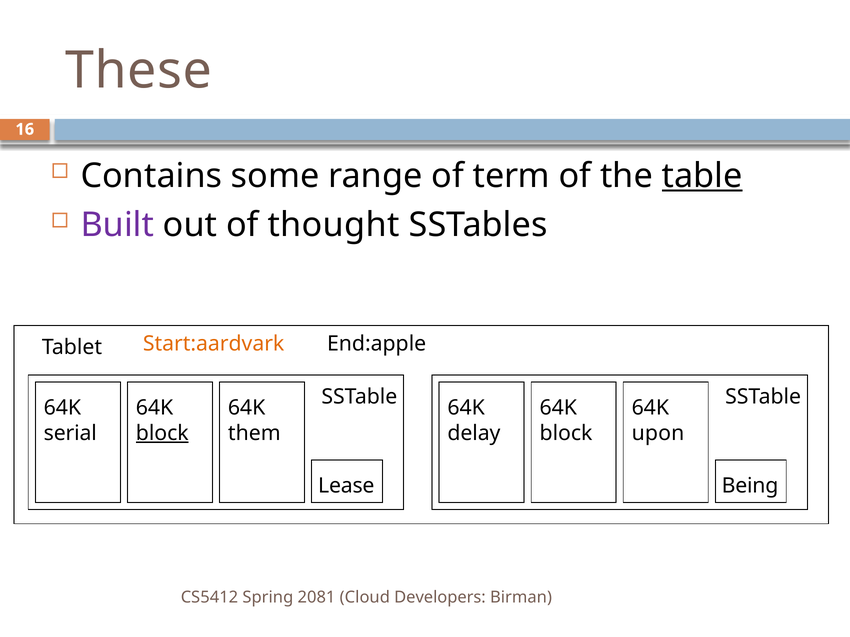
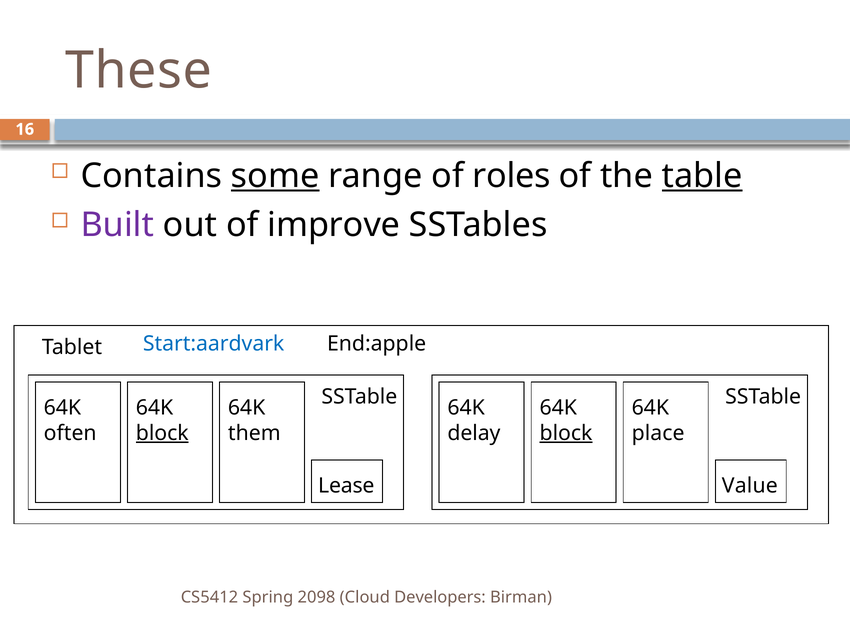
some underline: none -> present
term: term -> roles
thought: thought -> improve
Start:aardvark colour: orange -> blue
serial: serial -> often
block at (566, 433) underline: none -> present
upon: upon -> place
Being: Being -> Value
2081: 2081 -> 2098
